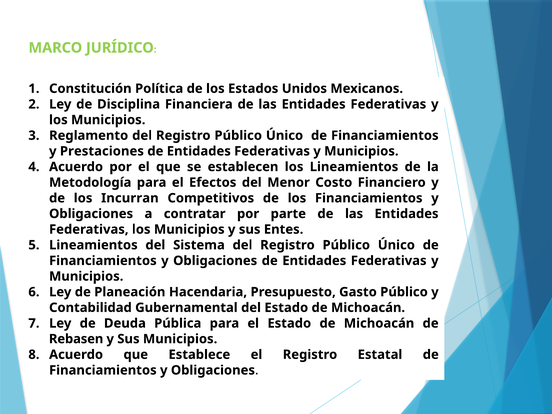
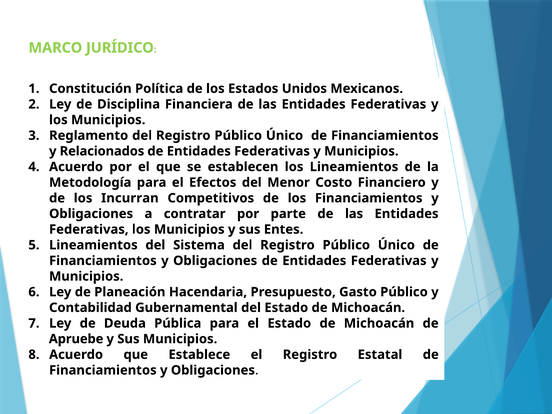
Prestaciones: Prestaciones -> Relacionados
Rebasen: Rebasen -> Apruebe
